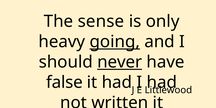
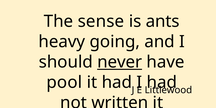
only: only -> ants
going underline: present -> none
false: false -> pool
